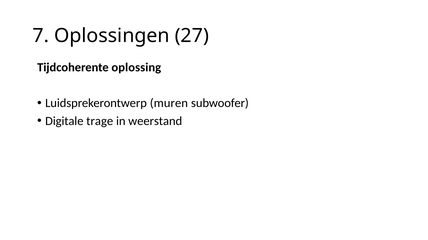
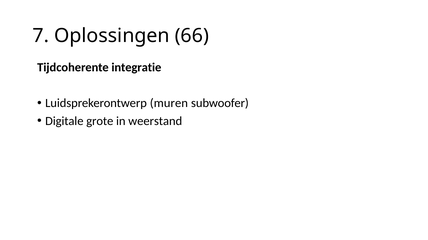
27: 27 -> 66
oplossing: oplossing -> integratie
trage: trage -> grote
